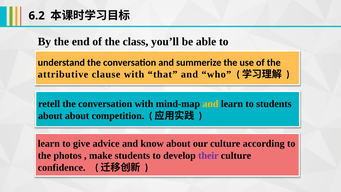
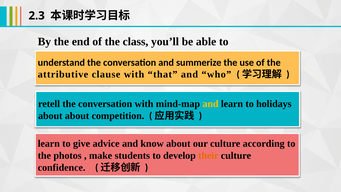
6.2: 6.2 -> 2.3
to students: students -> holidays
their colour: purple -> orange
